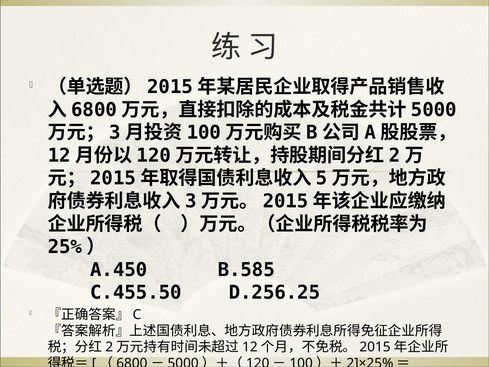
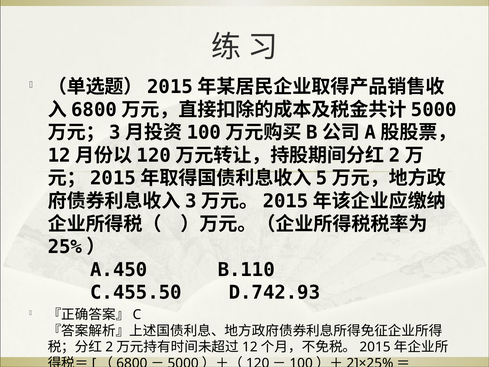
B.585: B.585 -> B.110
D.256.25: D.256.25 -> D.742.93
